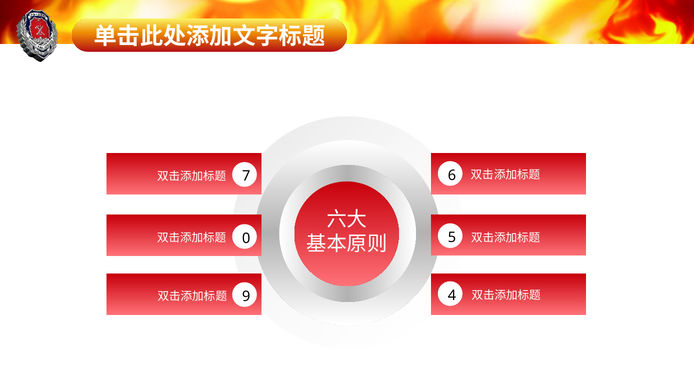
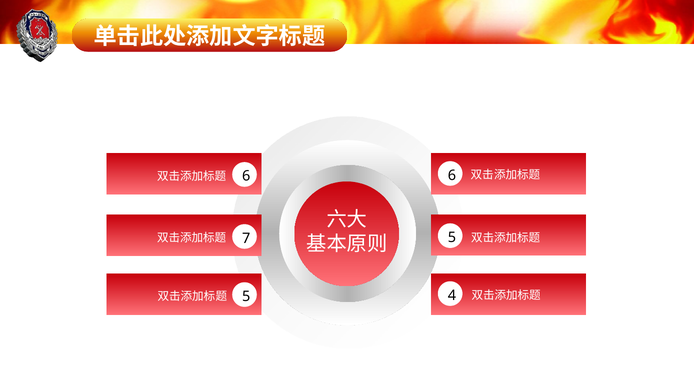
7 at (246, 176): 7 -> 6
0: 0 -> 7
9 at (246, 296): 9 -> 5
